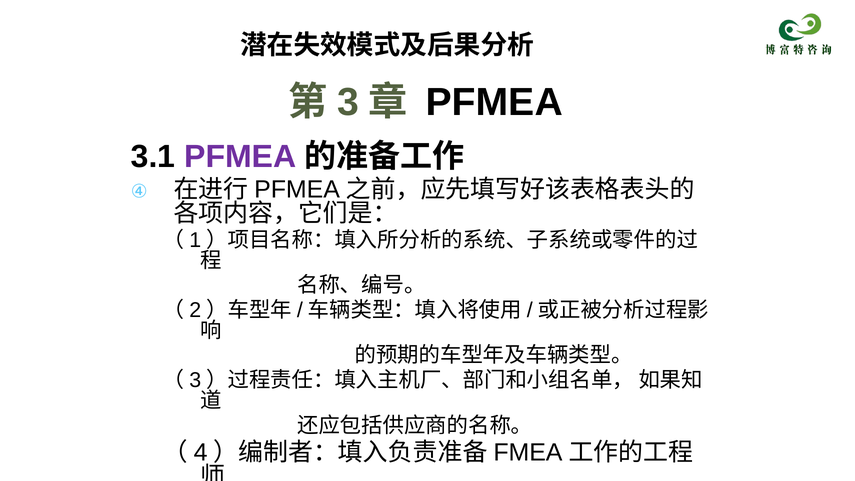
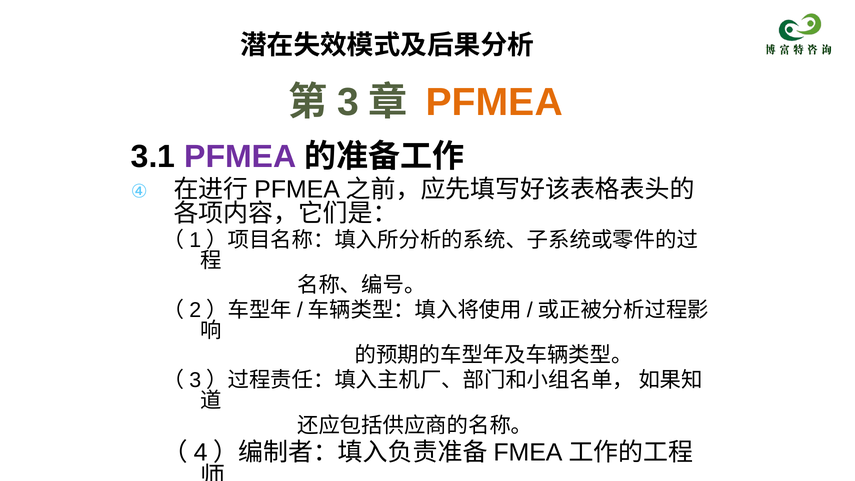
PFMEA at (494, 102) colour: black -> orange
